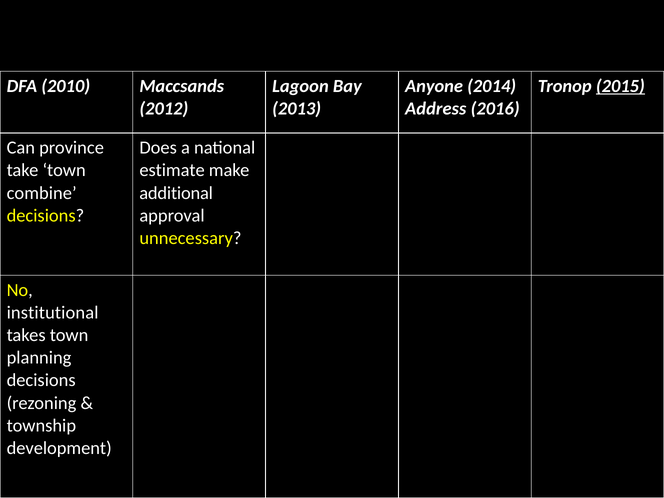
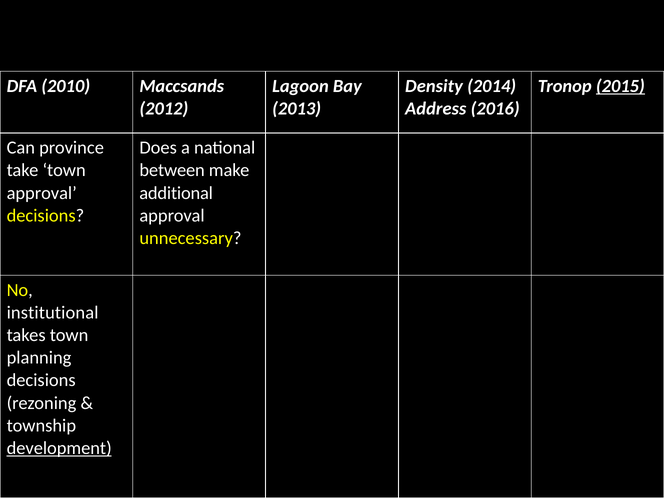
Anyone: Anyone -> Density
estimate: estimate -> between
combine at (42, 193): combine -> approval
development underline: none -> present
